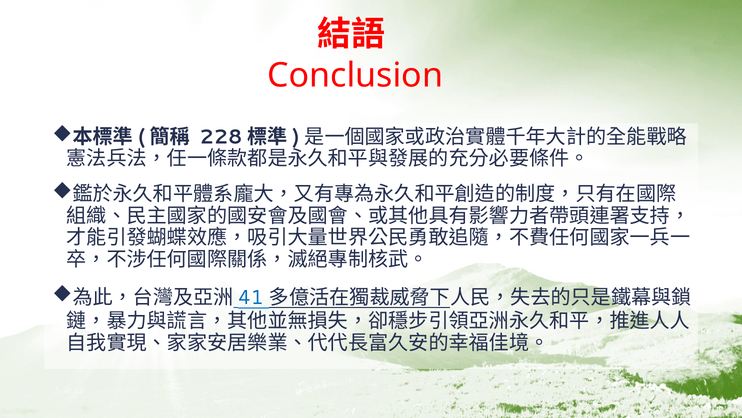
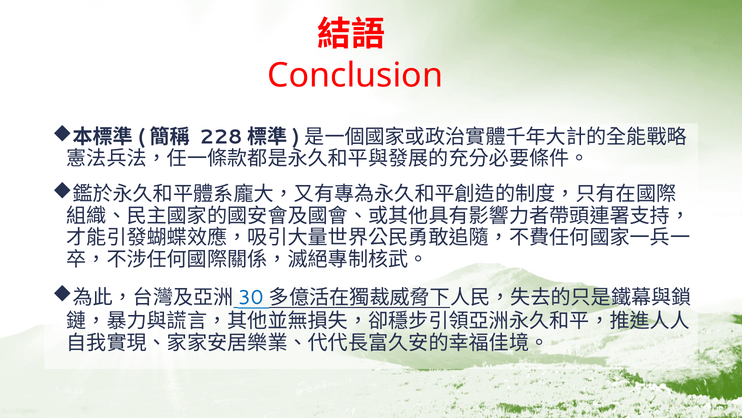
41: 41 -> 30
